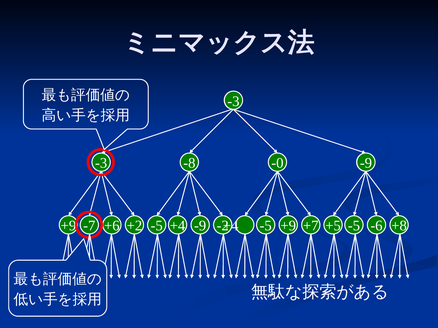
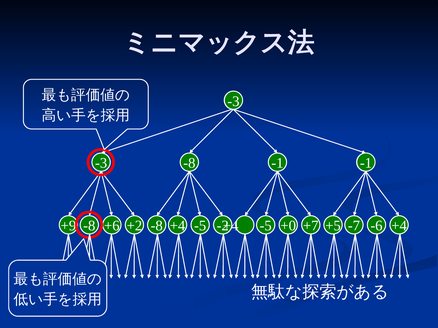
-9 at (366, 163): -9 -> -1
-8 -0: -0 -> -1
-7 at (89, 226): -7 -> -8
+2 -5: -5 -> -8
+4 -9: -9 -> -5
-5 +9: +9 -> +0
+5 -5: -5 -> -7
-6 +8: +8 -> +4
